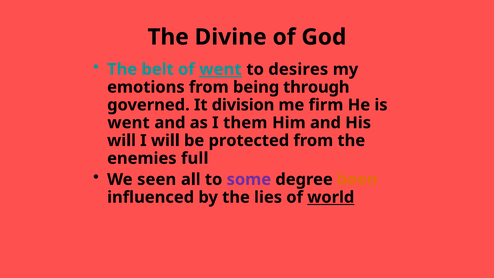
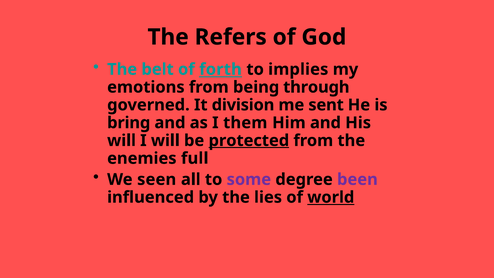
Divine: Divine -> Refers
of went: went -> forth
desires: desires -> implies
firm: firm -> sent
went at (129, 123): went -> bring
protected underline: none -> present
been colour: orange -> purple
